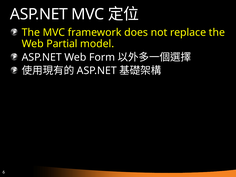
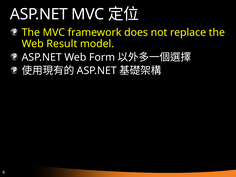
Partial: Partial -> Result
